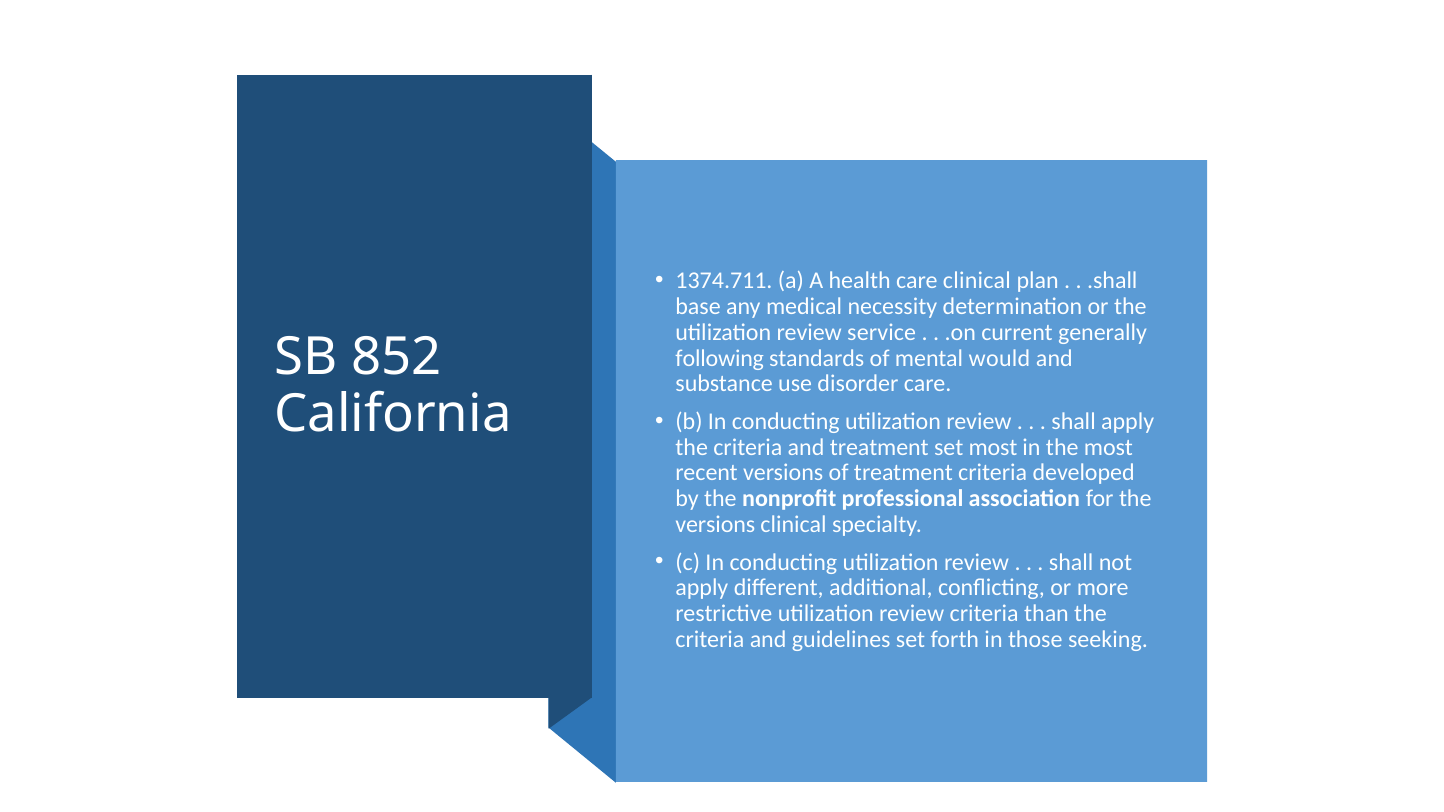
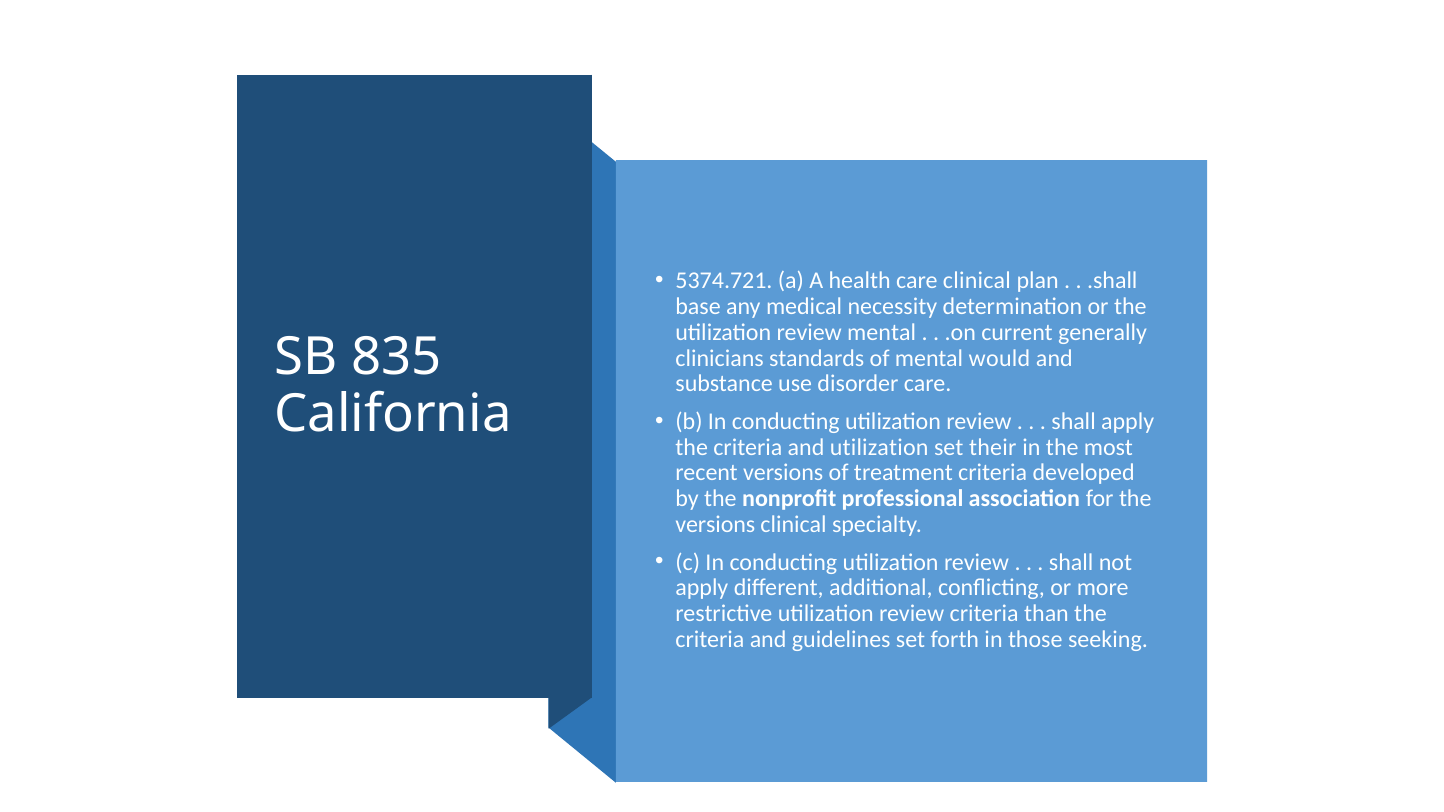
1374.711: 1374.711 -> 5374.721
review service: service -> mental
852: 852 -> 835
following: following -> clinicians
and treatment: treatment -> utilization
set most: most -> their
